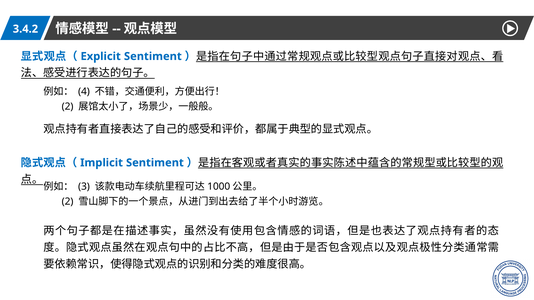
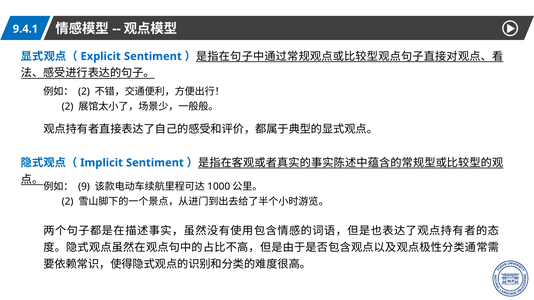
3.4.2: 3.4.2 -> 9.4.1
4 at (84, 92): 4 -> 2
3 at (84, 187): 3 -> 9
